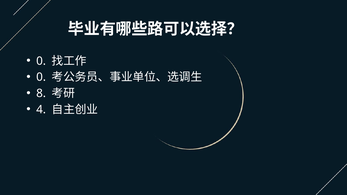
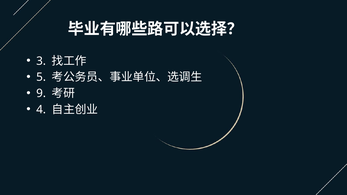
0 at (41, 61): 0 -> 3
0 at (41, 77): 0 -> 5
8: 8 -> 9
